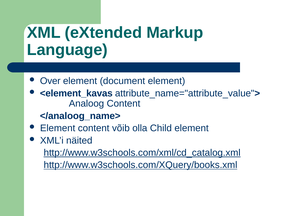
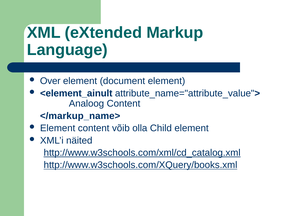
<element_kavas: <element_kavas -> <element_ainult
</analoog_name>: </analoog_name> -> </markup_name>
